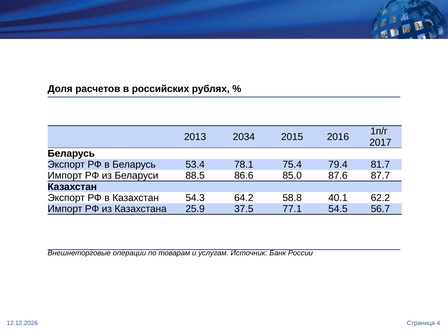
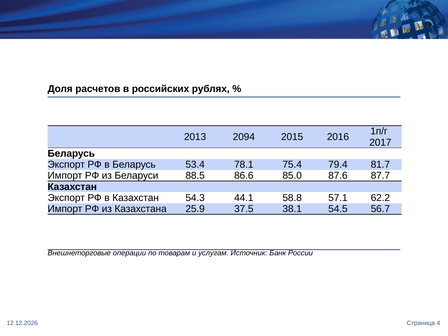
2034: 2034 -> 2094
64.2: 64.2 -> 44.1
40.1: 40.1 -> 57.1
77.1: 77.1 -> 38.1
